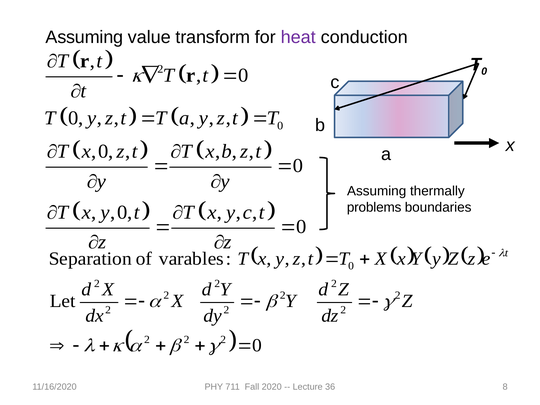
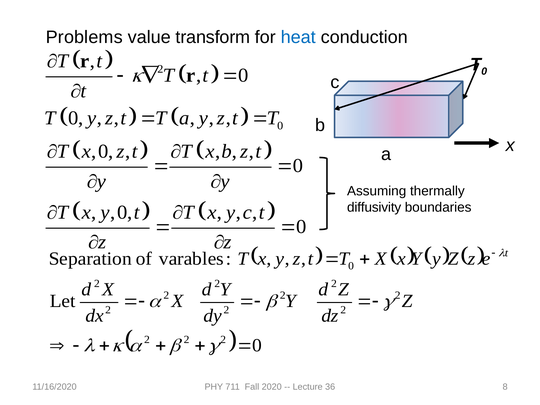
Assuming at (84, 37): Assuming -> Problems
heat colour: purple -> blue
problems: problems -> diffusivity
